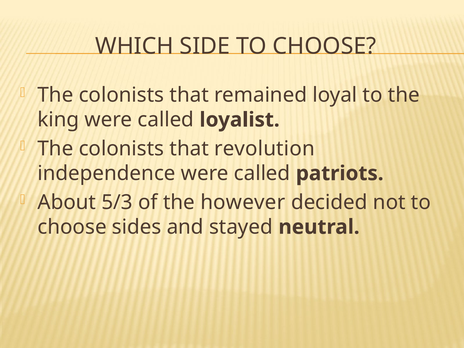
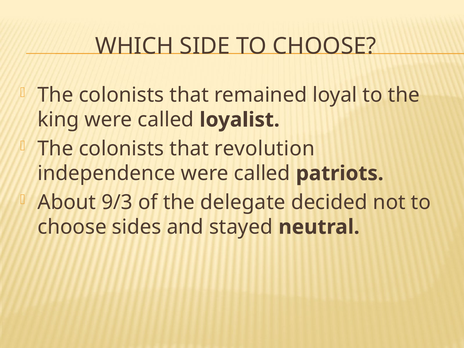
5/3: 5/3 -> 9/3
however: however -> delegate
